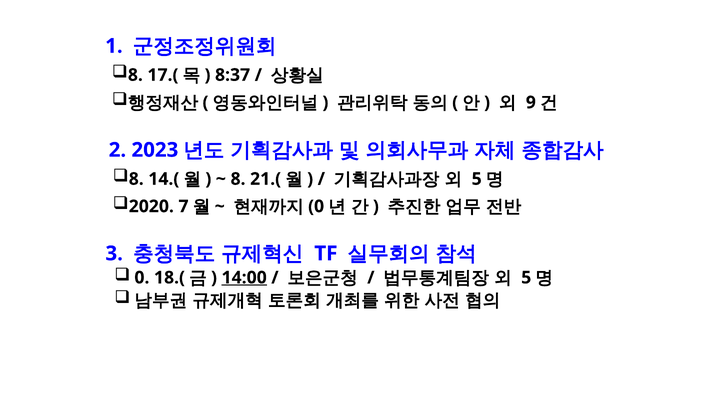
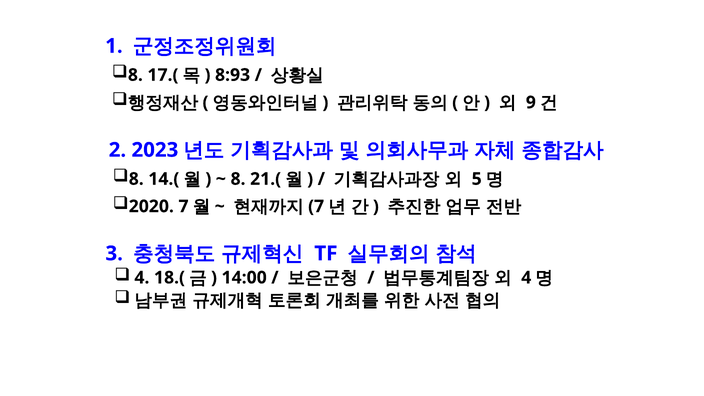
8:37: 8:37 -> 8:93
0 at (316, 206): 0 -> 7
0 at (142, 278): 0 -> 4
14:00 underline: present -> none
5 at (526, 278): 5 -> 4
